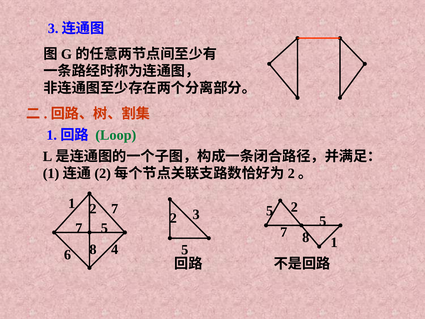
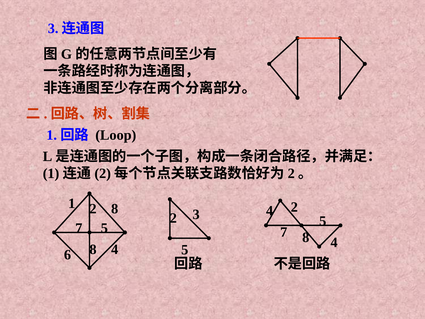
Loop colour: green -> black
1 2 7: 7 -> 8
3 5: 5 -> 4
1 at (334, 242): 1 -> 4
